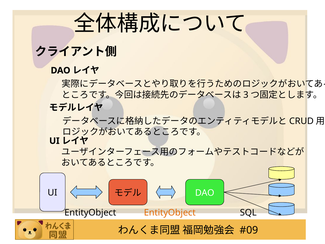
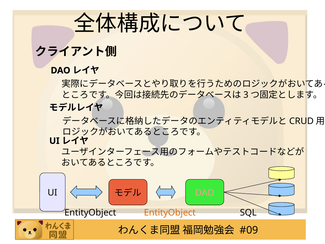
DAO at (205, 193) colour: white -> pink
